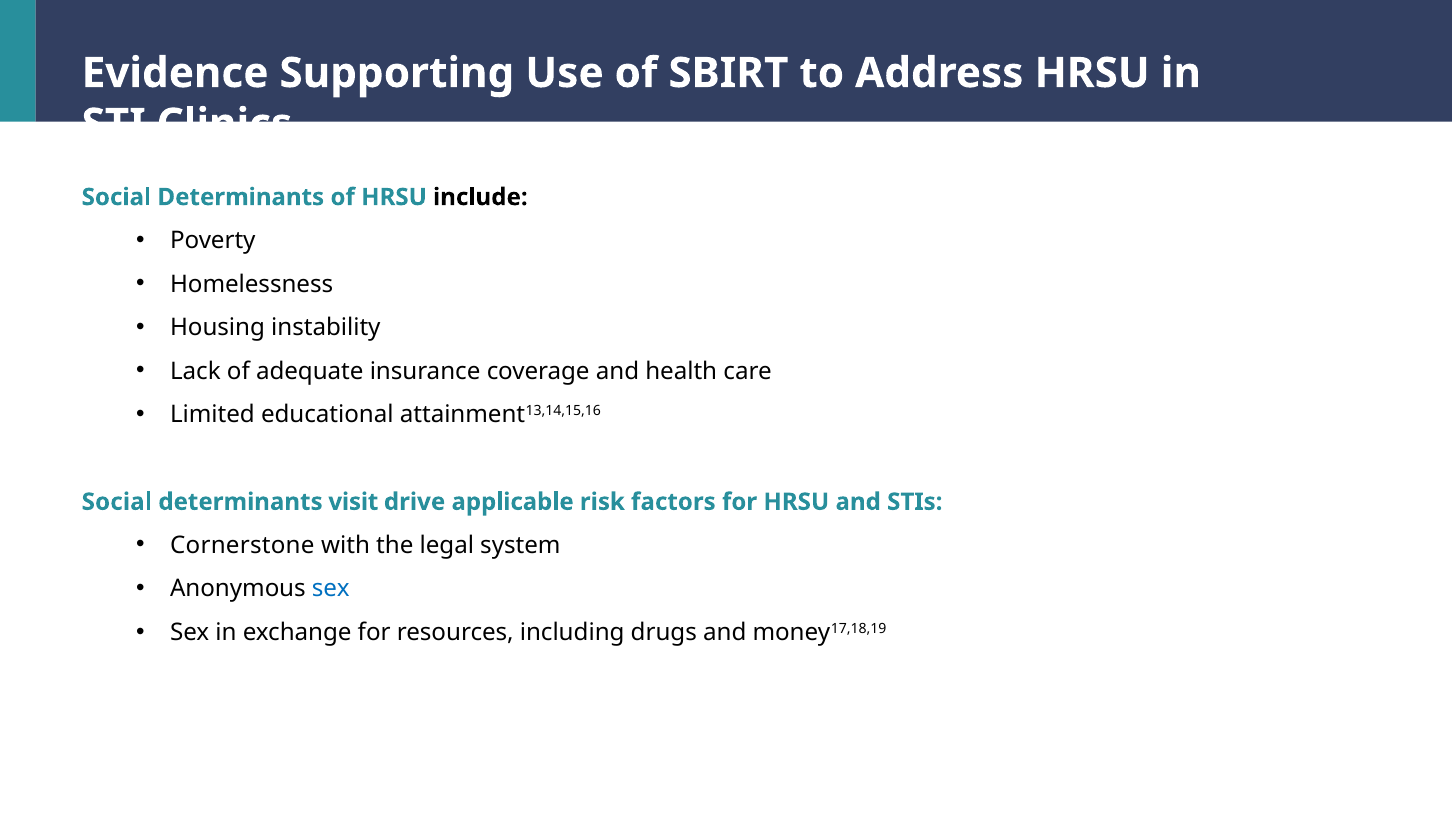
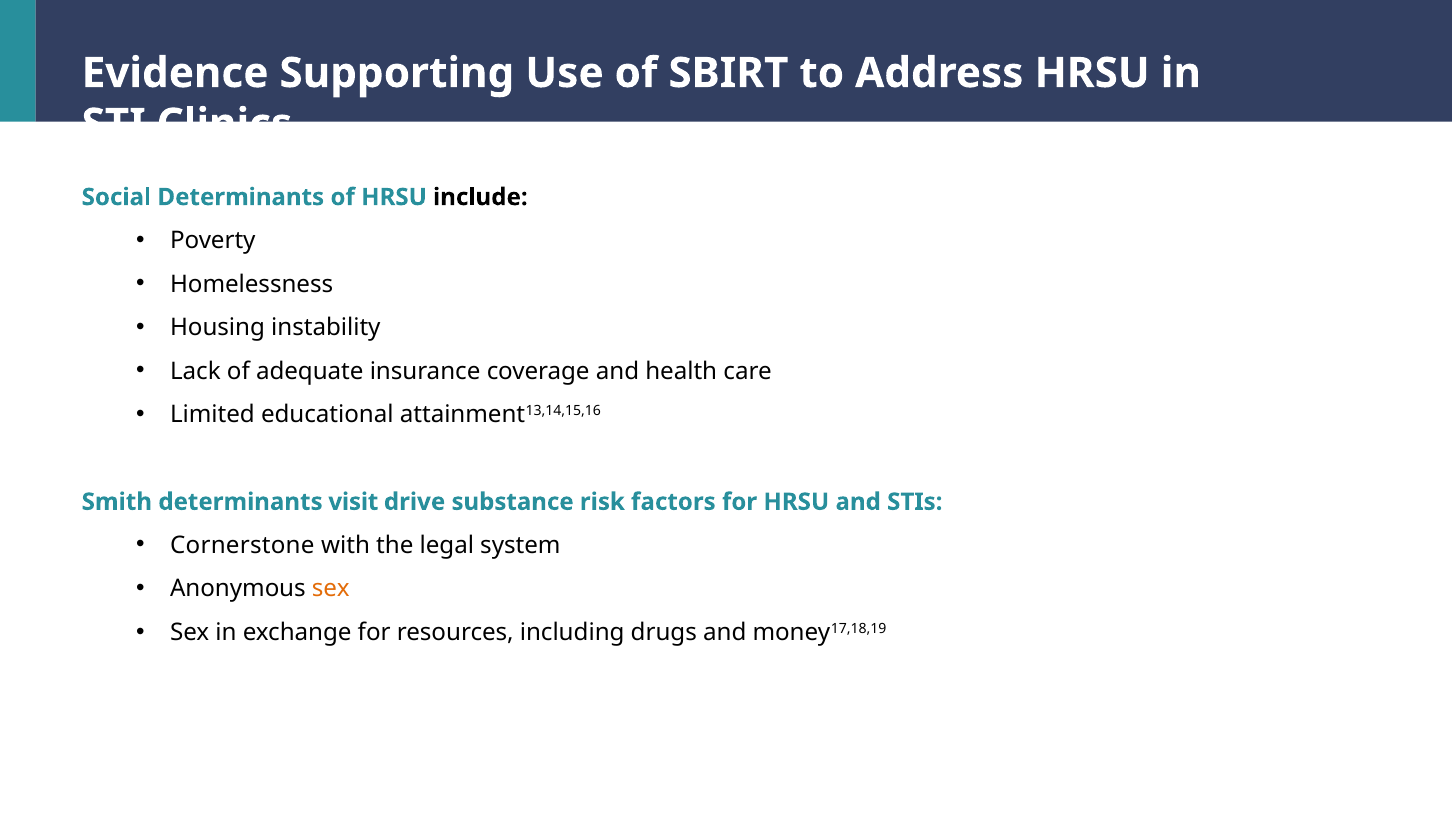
Social at (117, 502): Social -> Smith
applicable: applicable -> substance
sex at (331, 589) colour: blue -> orange
